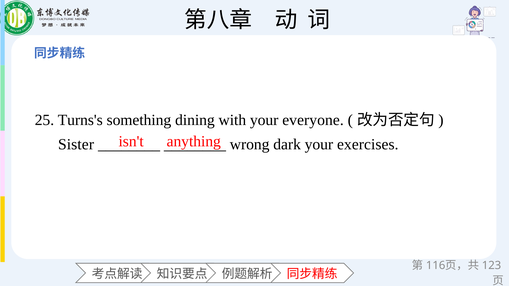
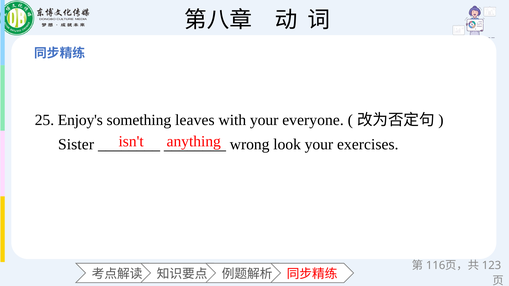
Turns's: Turns's -> Enjoy's
dining: dining -> leaves
dark: dark -> look
